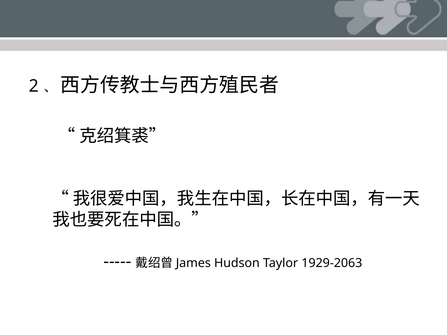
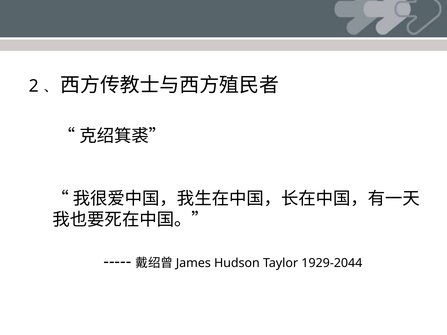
1929-2063: 1929-2063 -> 1929-2044
